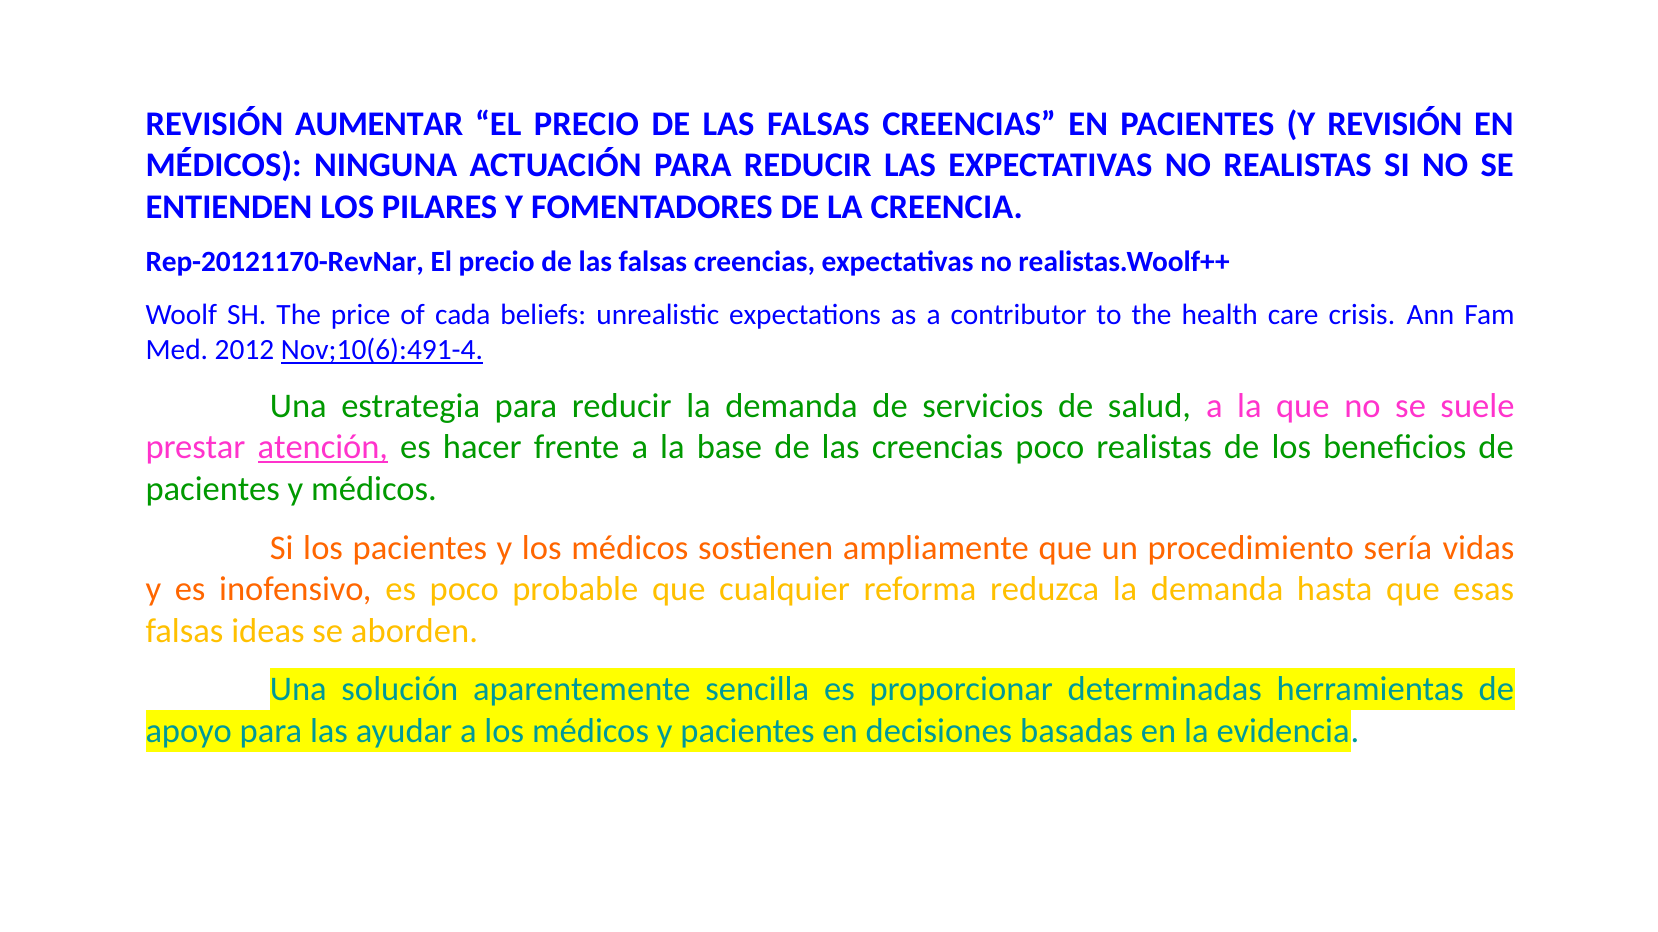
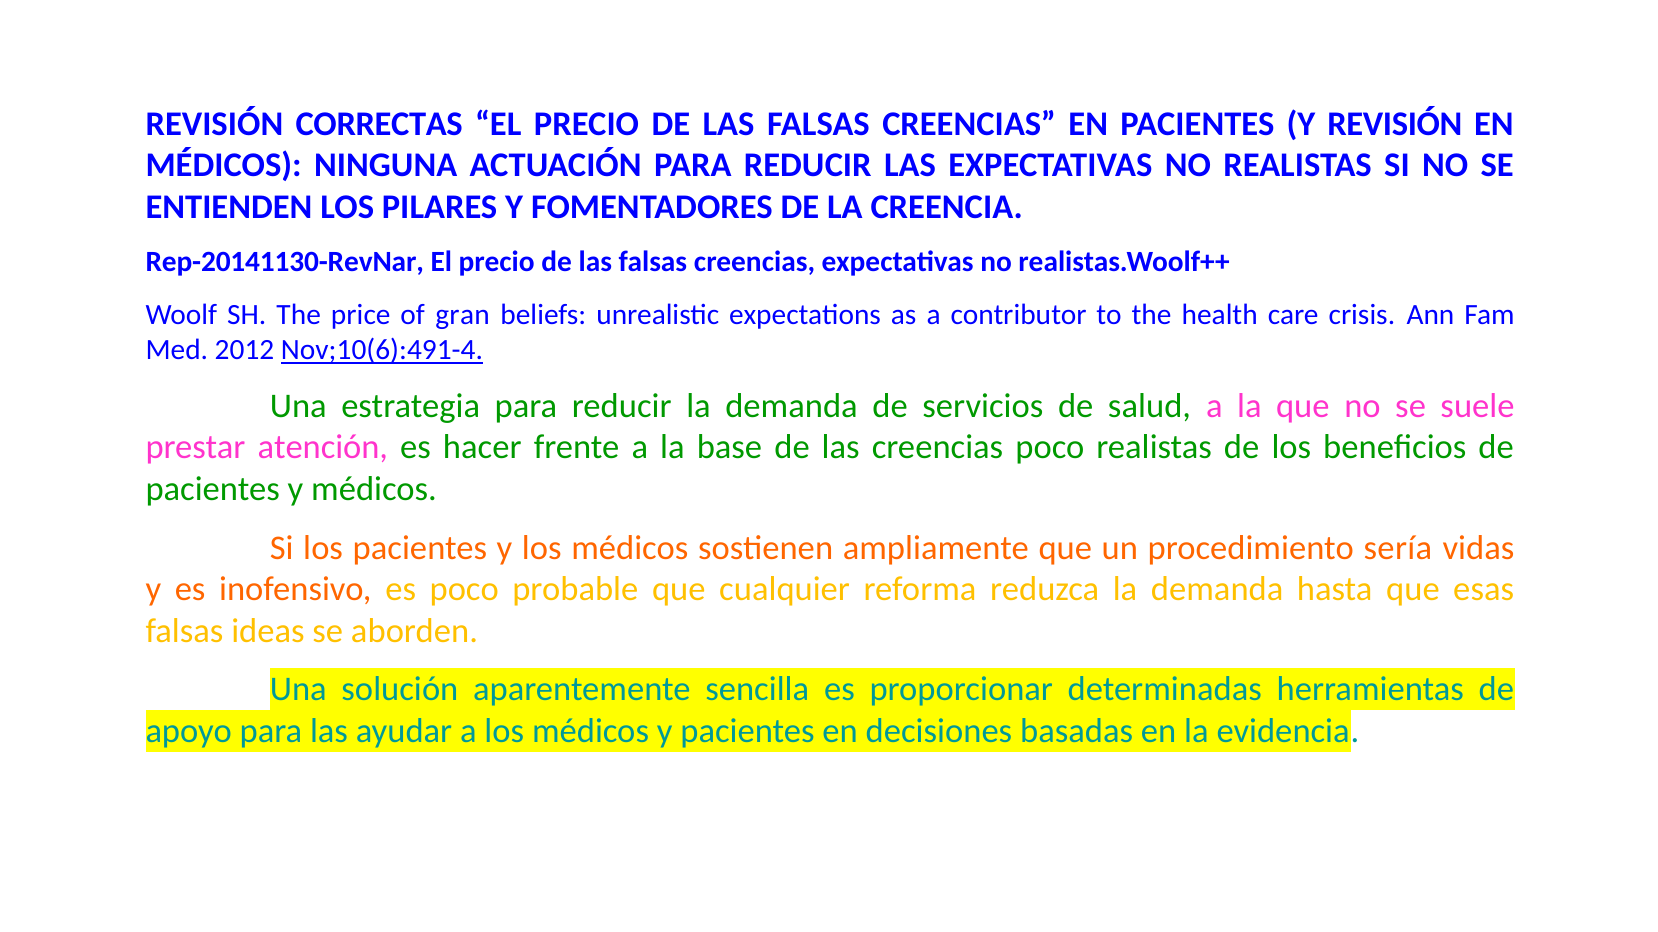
AUMENTAR: AUMENTAR -> CORRECTAS
Rep-20121170-RevNar: Rep-20121170-RevNar -> Rep-20141130-RevNar
cada: cada -> gran
atención underline: present -> none
